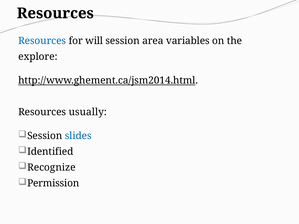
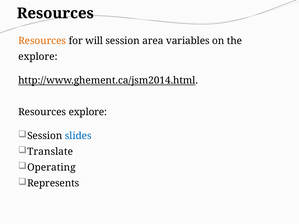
Resources at (42, 41) colour: blue -> orange
Resources usually: usually -> explore
Identified: Identified -> Translate
Recognize: Recognize -> Operating
Permission: Permission -> Represents
